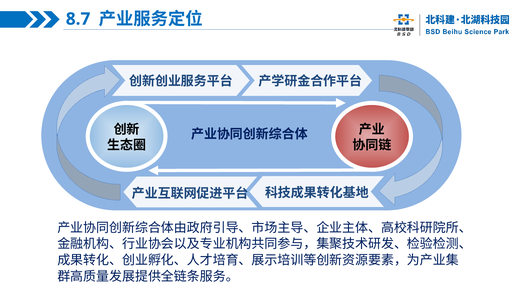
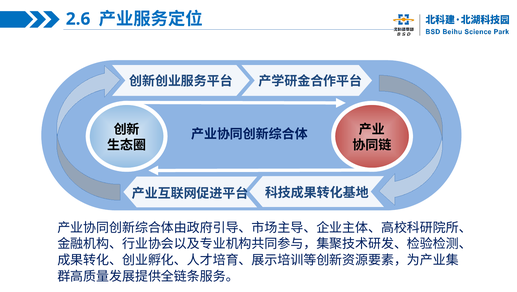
8.7: 8.7 -> 2.6
